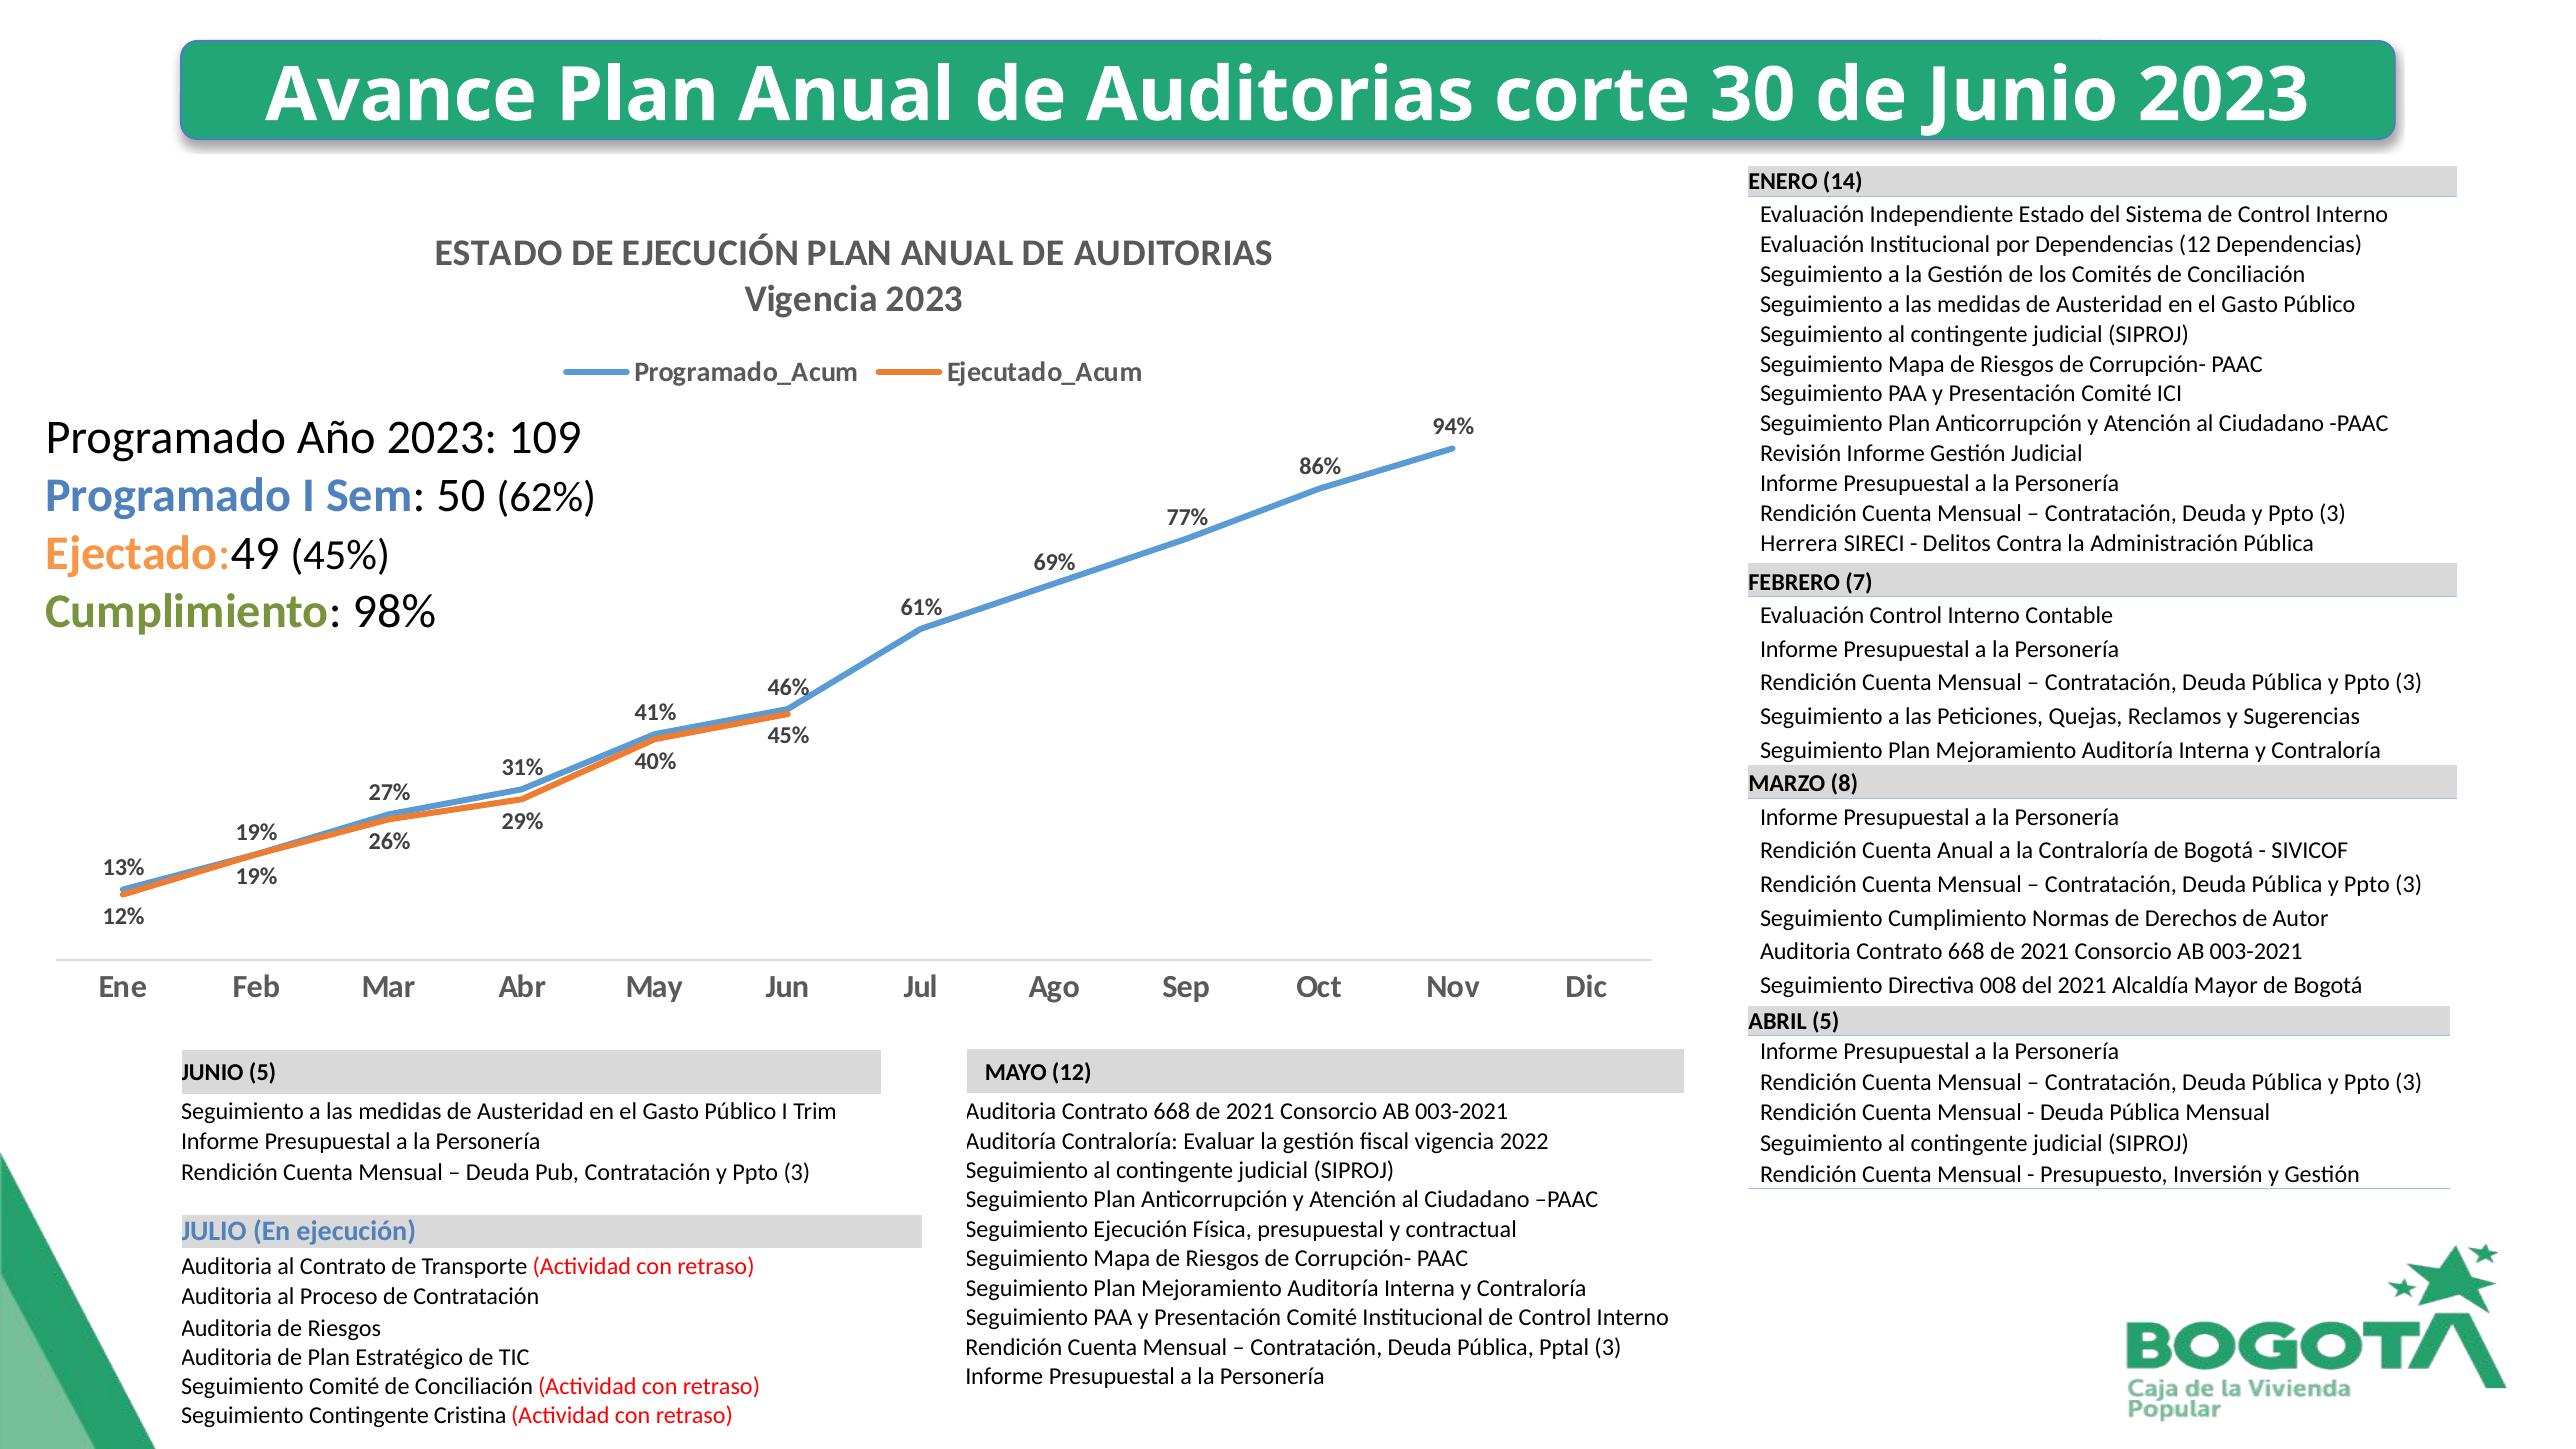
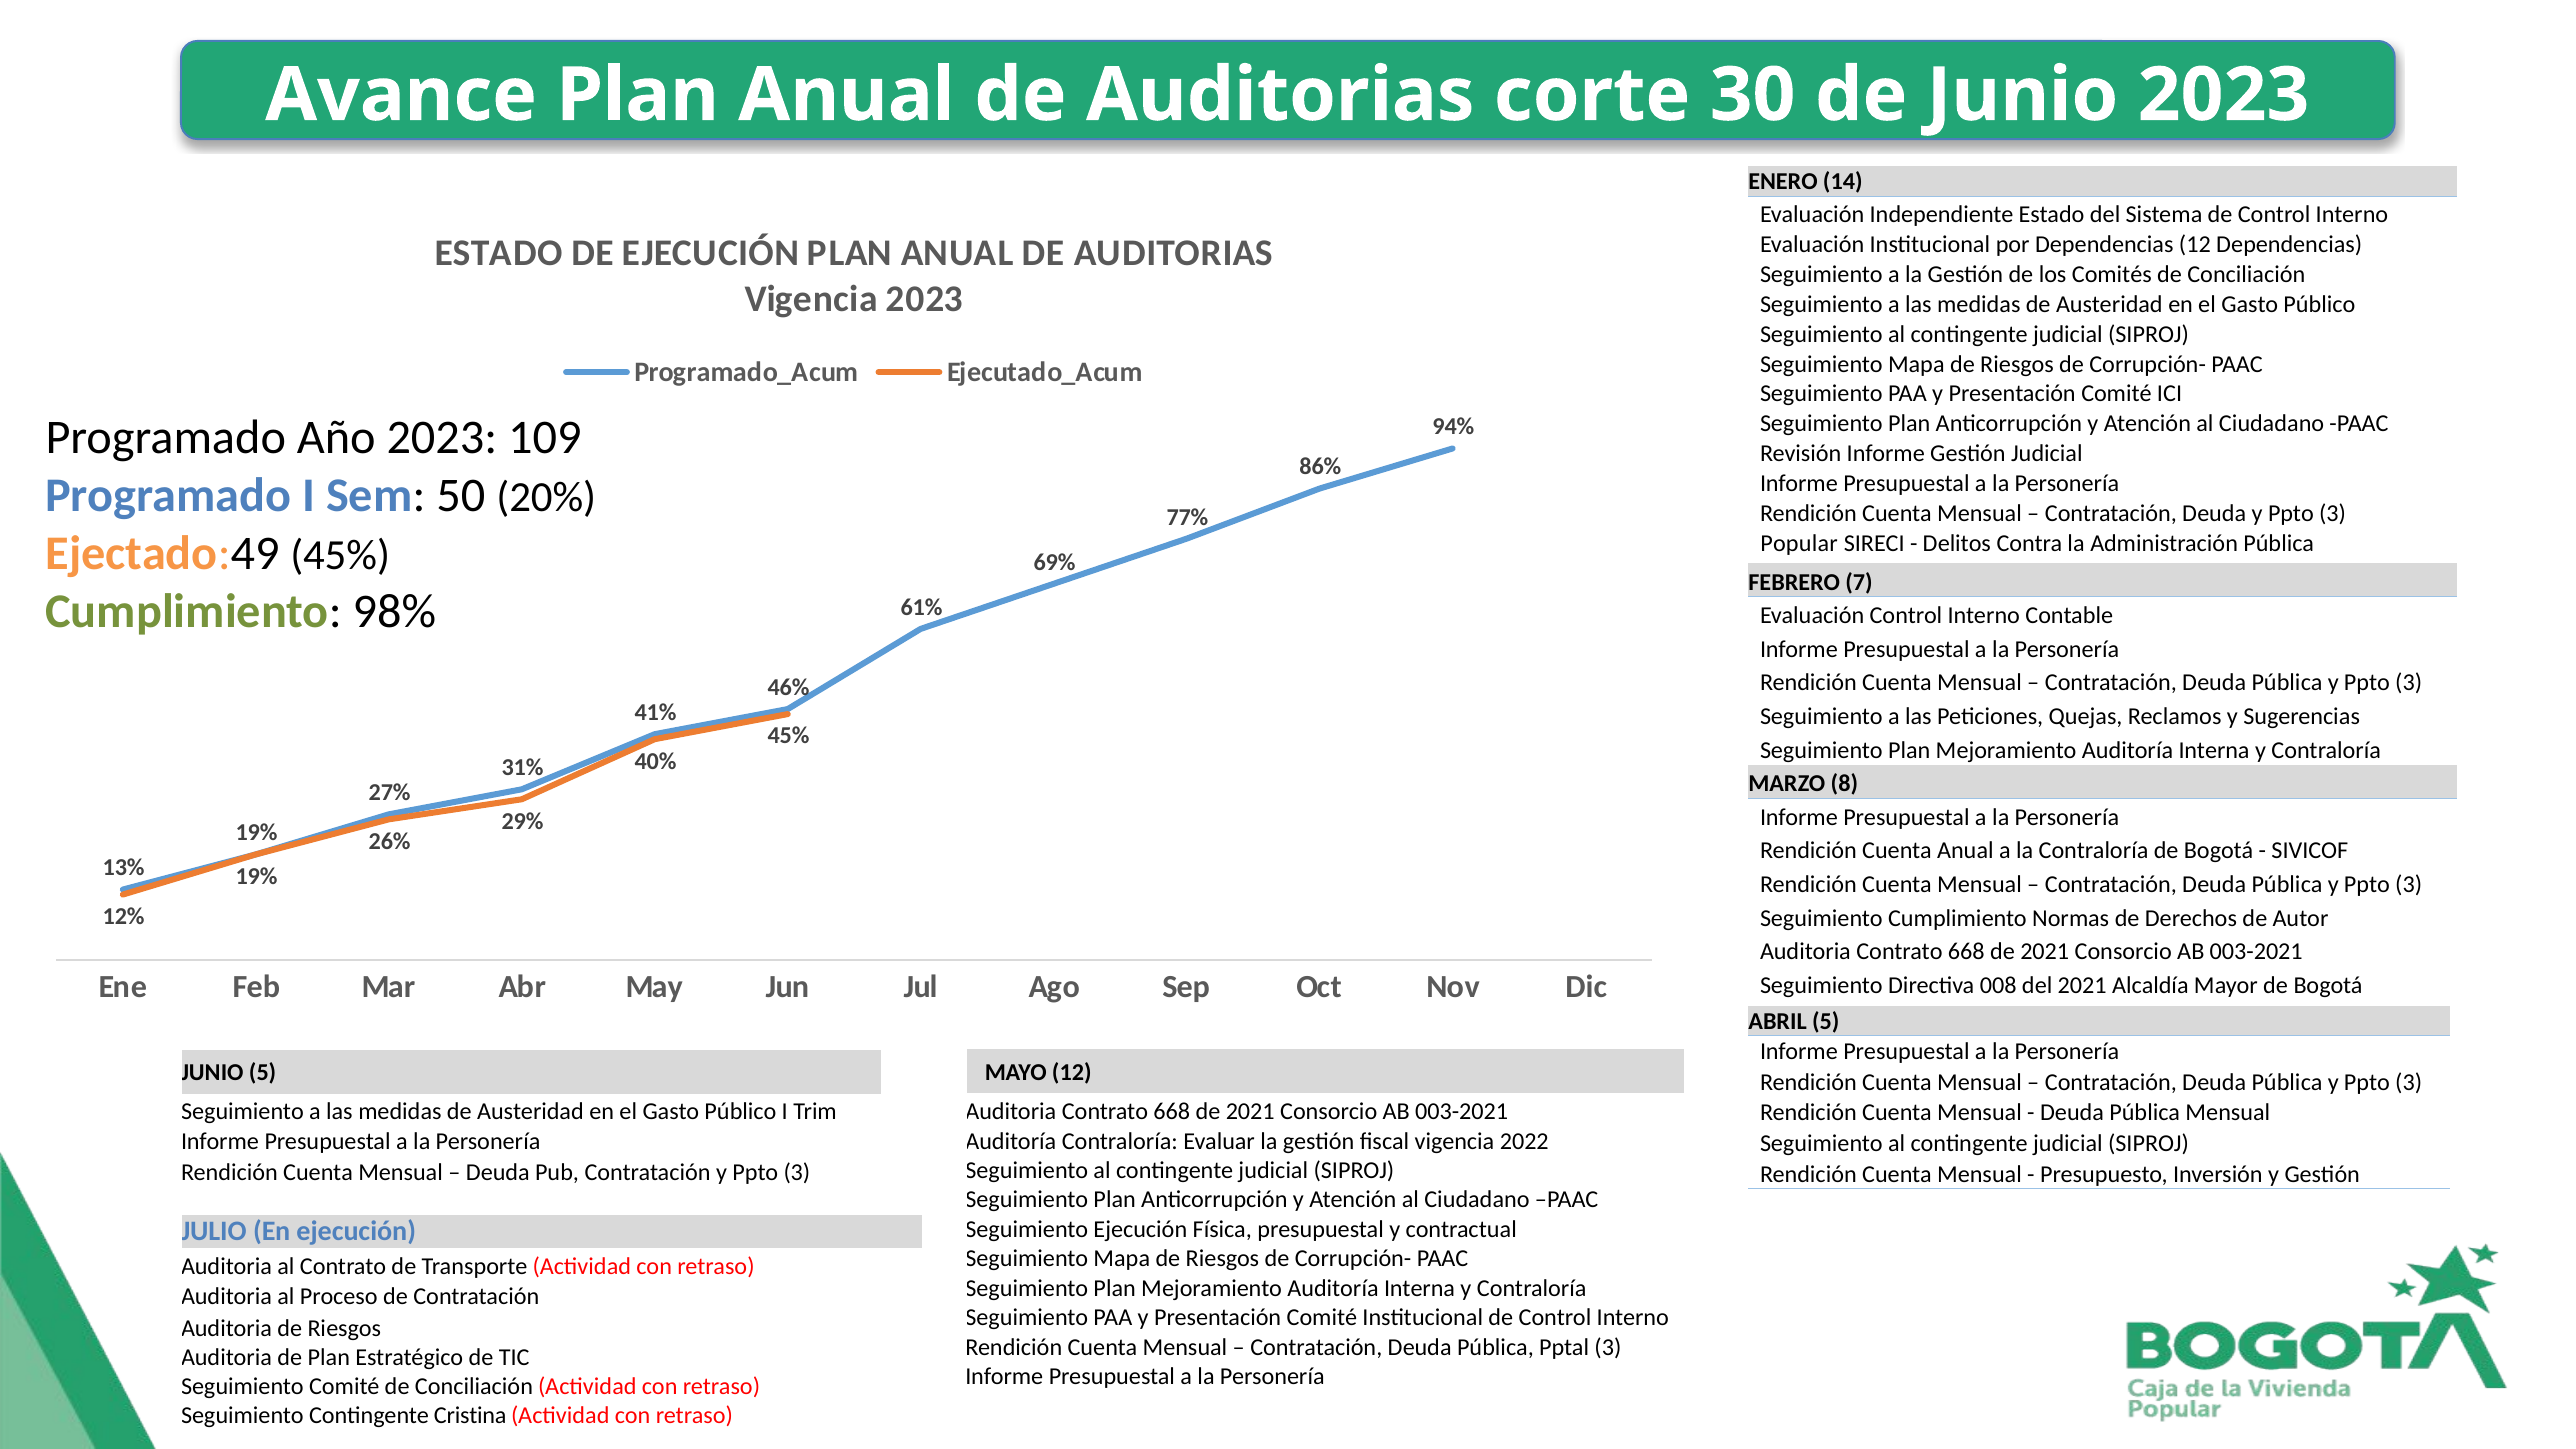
62%: 62% -> 20%
Herrera: Herrera -> Popular
